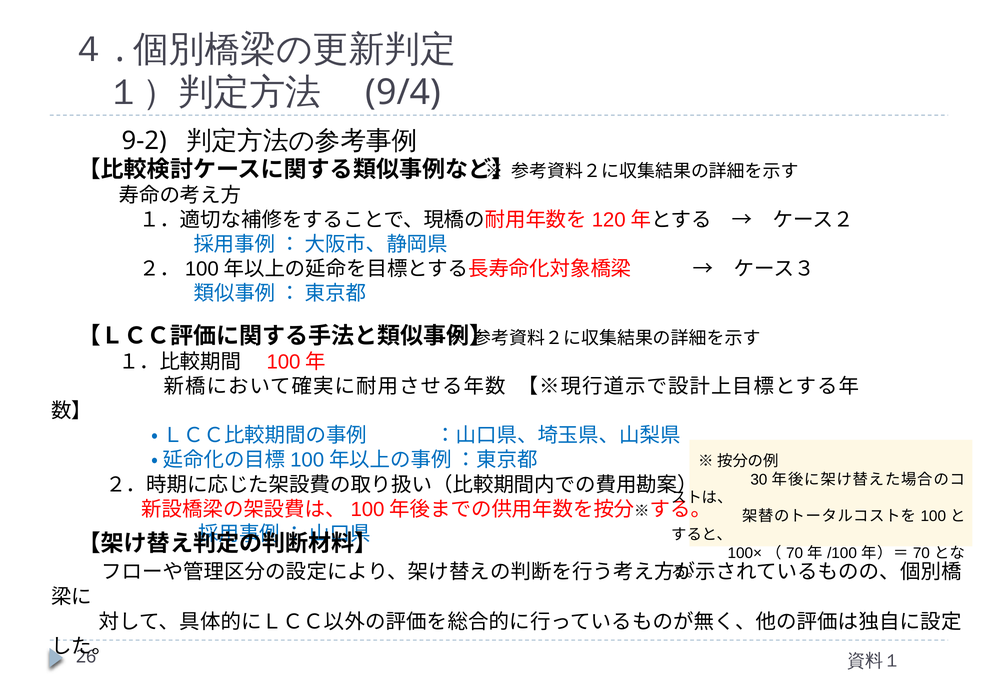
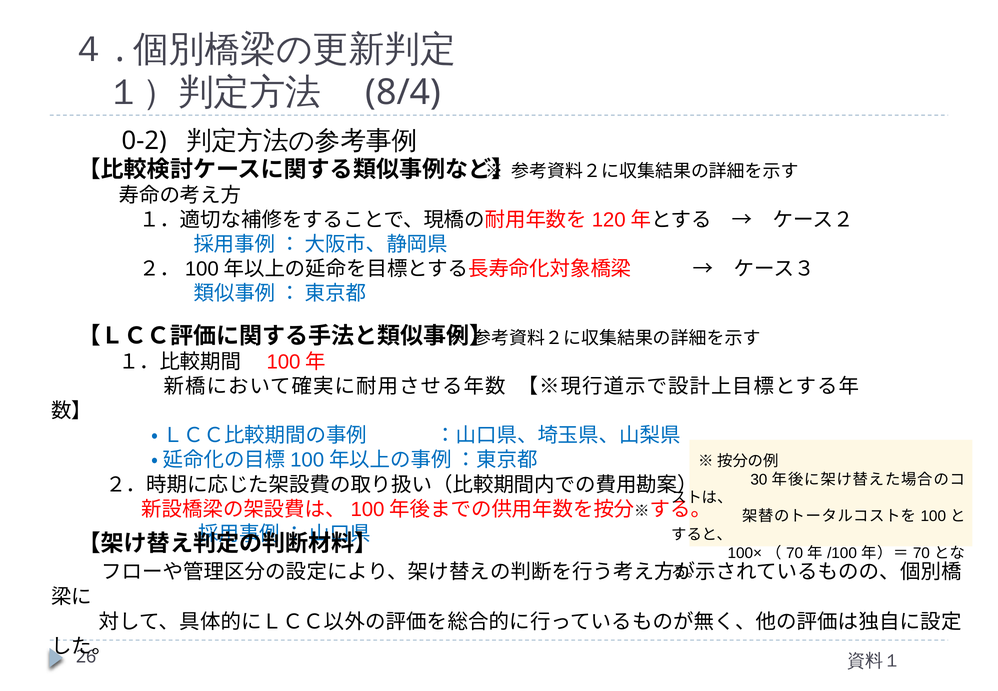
9/4: 9/4 -> 8/4
9-2: 9-2 -> 0-2
